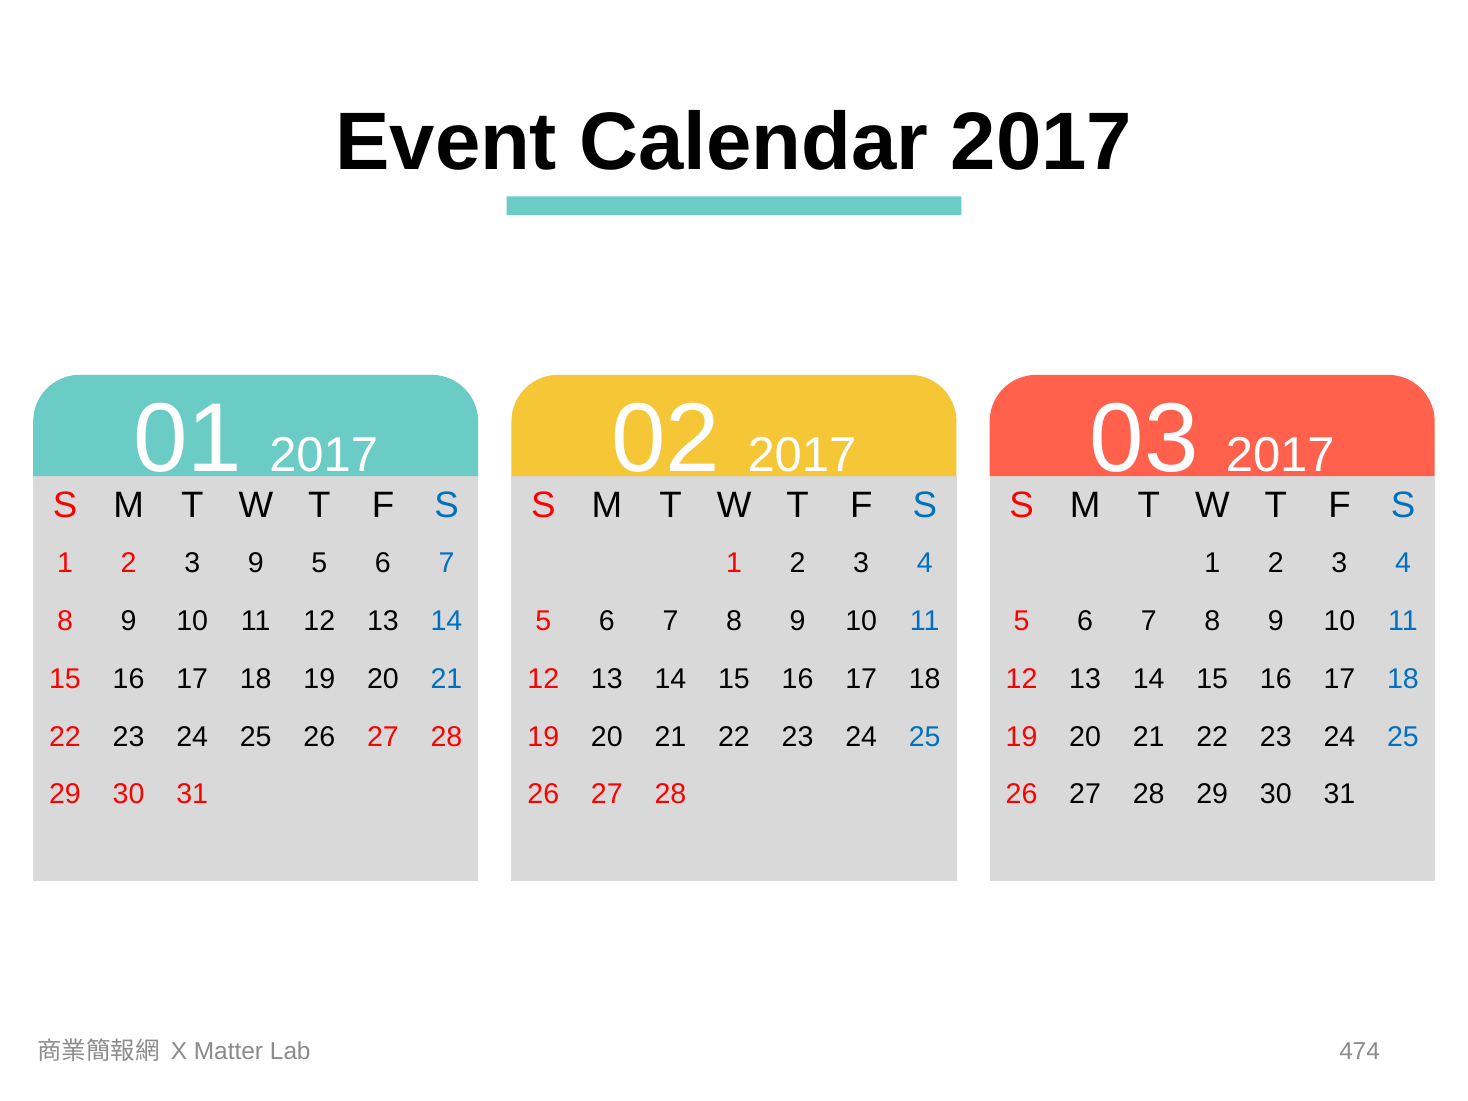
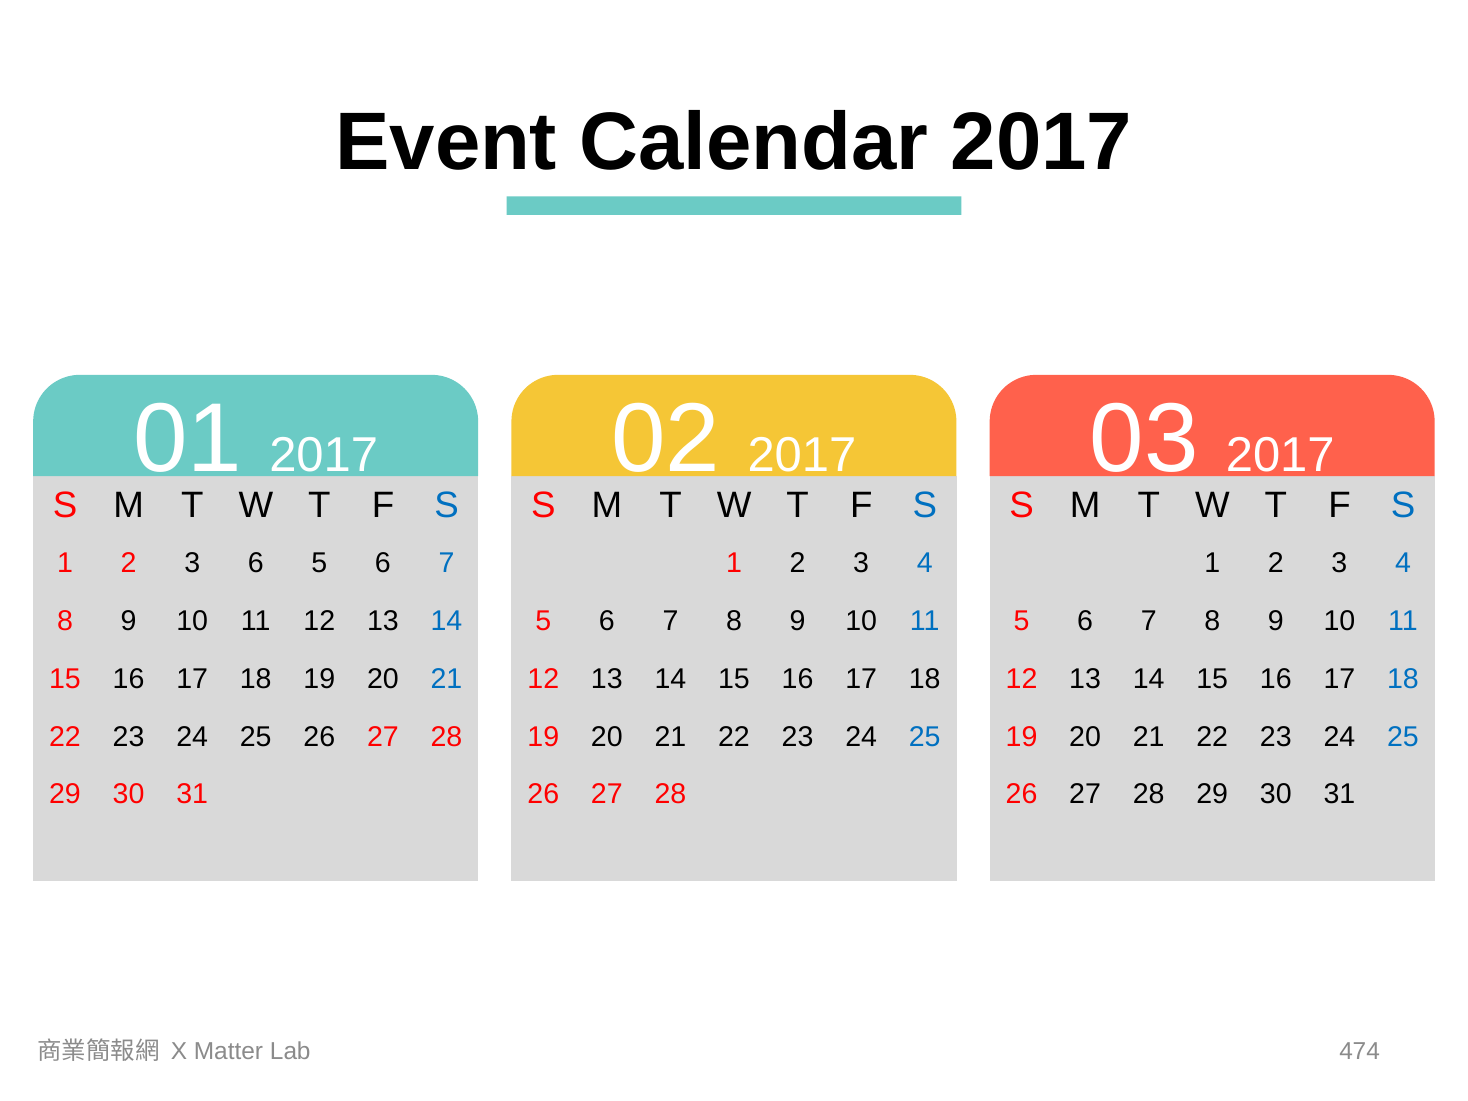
3 9: 9 -> 6
